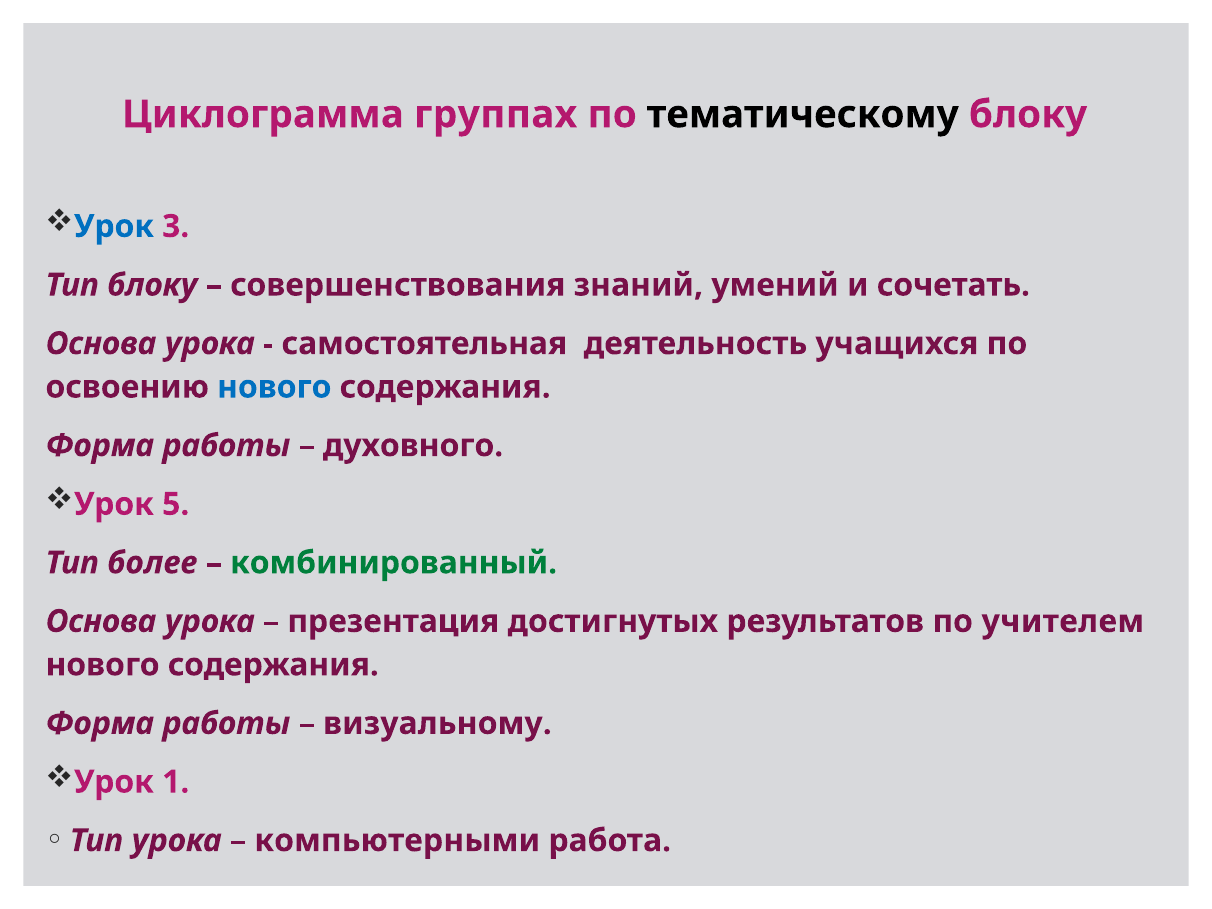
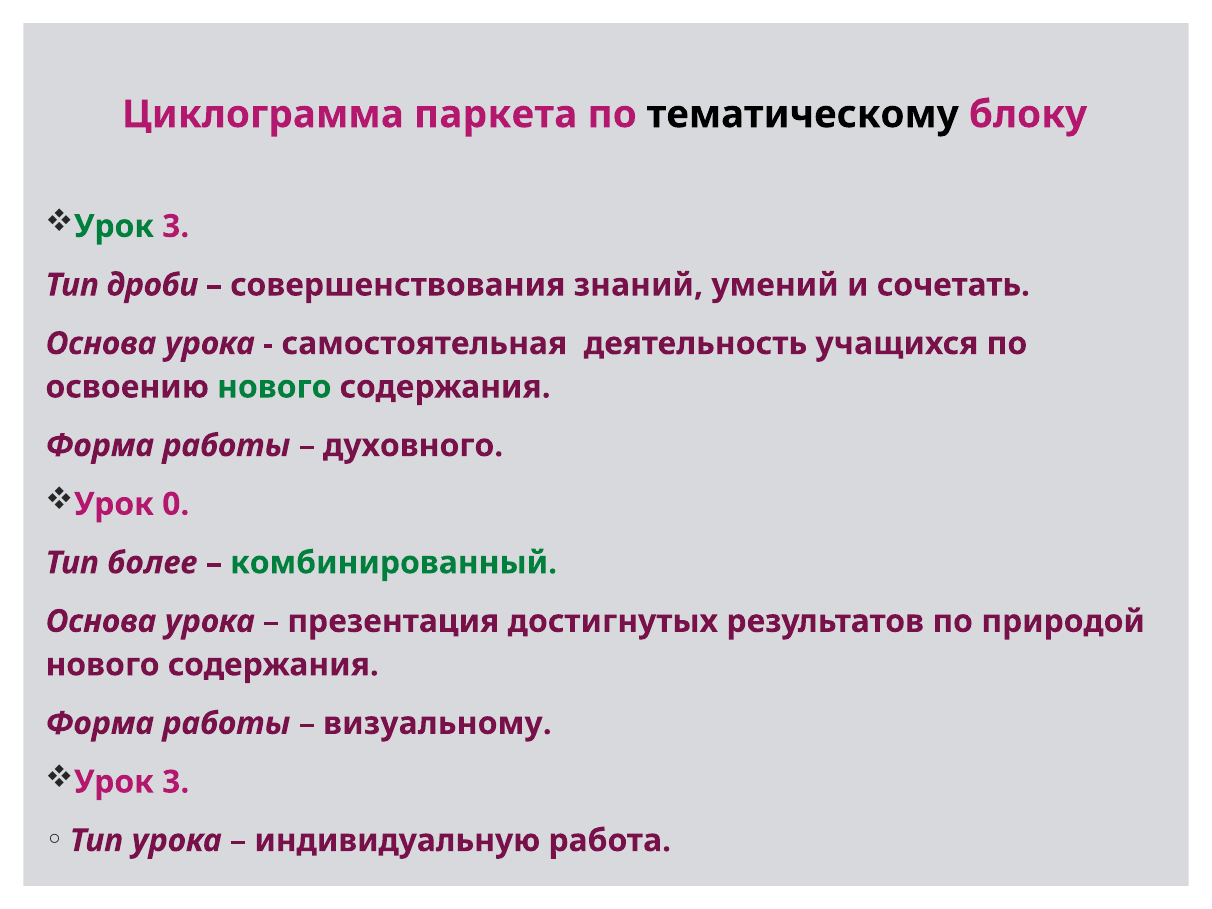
группах: группах -> паркета
Урок at (114, 226) colour: blue -> green
Тип блоку: блоку -> дроби
нового at (274, 387) colour: blue -> green
5: 5 -> 0
учителем: учителем -> природой
1 at (176, 782): 1 -> 3
компьютерными: компьютерными -> индивидуальную
